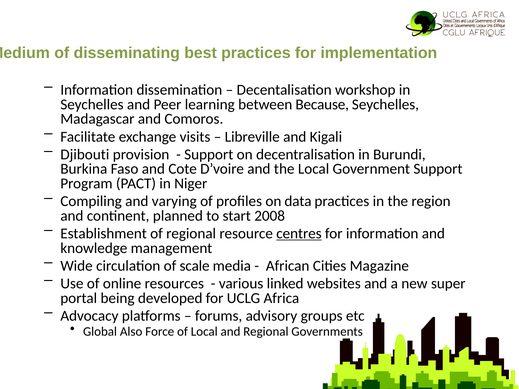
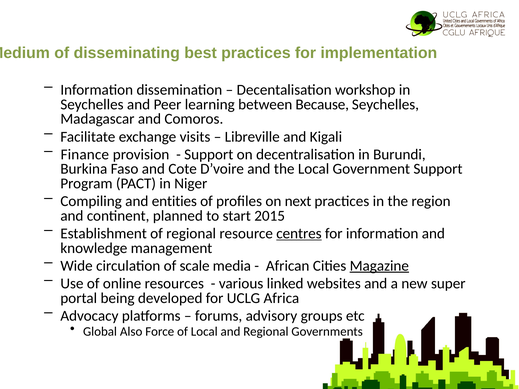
Djibouti: Djibouti -> Finance
varying: varying -> entities
data: data -> next
2008: 2008 -> 2015
Magazine underline: none -> present
